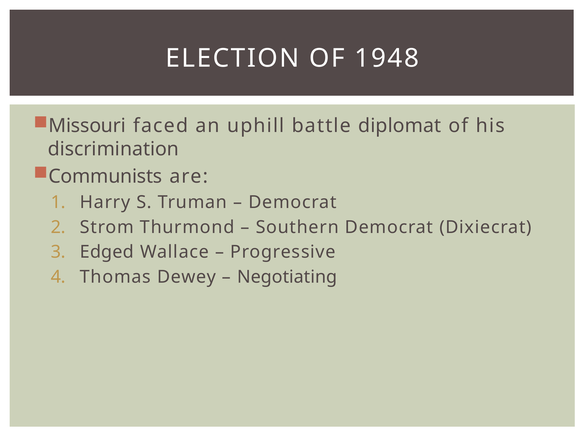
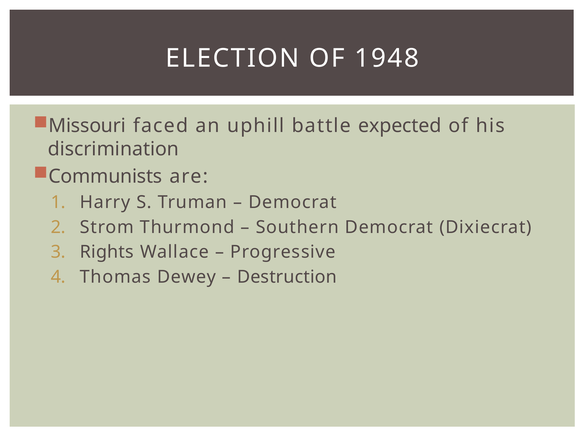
diplomat: diplomat -> expected
Edged: Edged -> Rights
Negotiating: Negotiating -> Destruction
